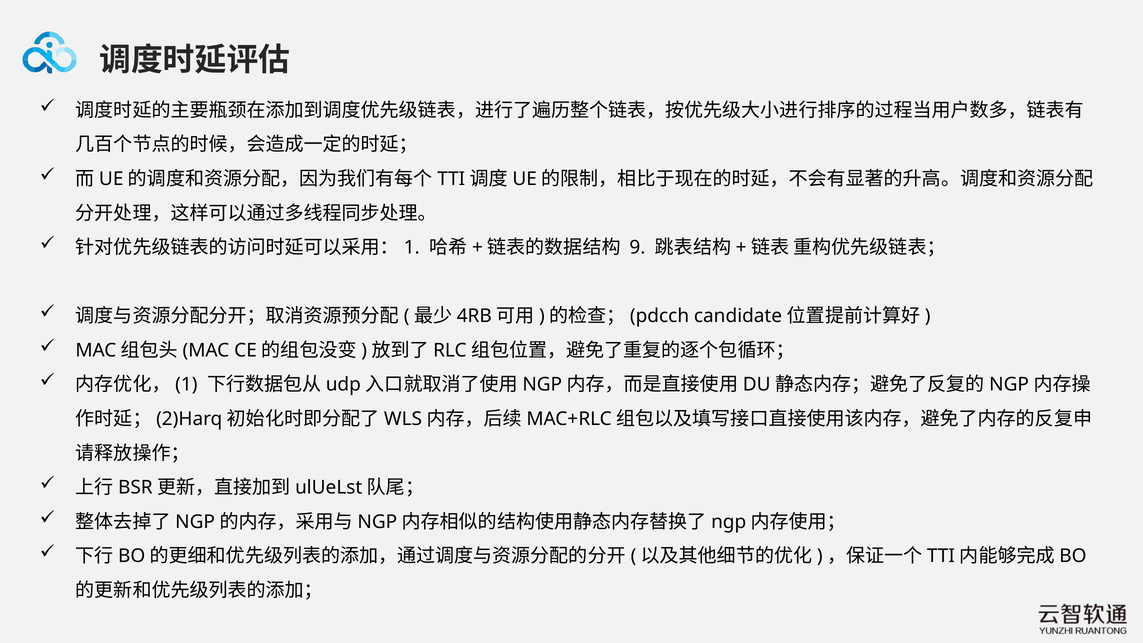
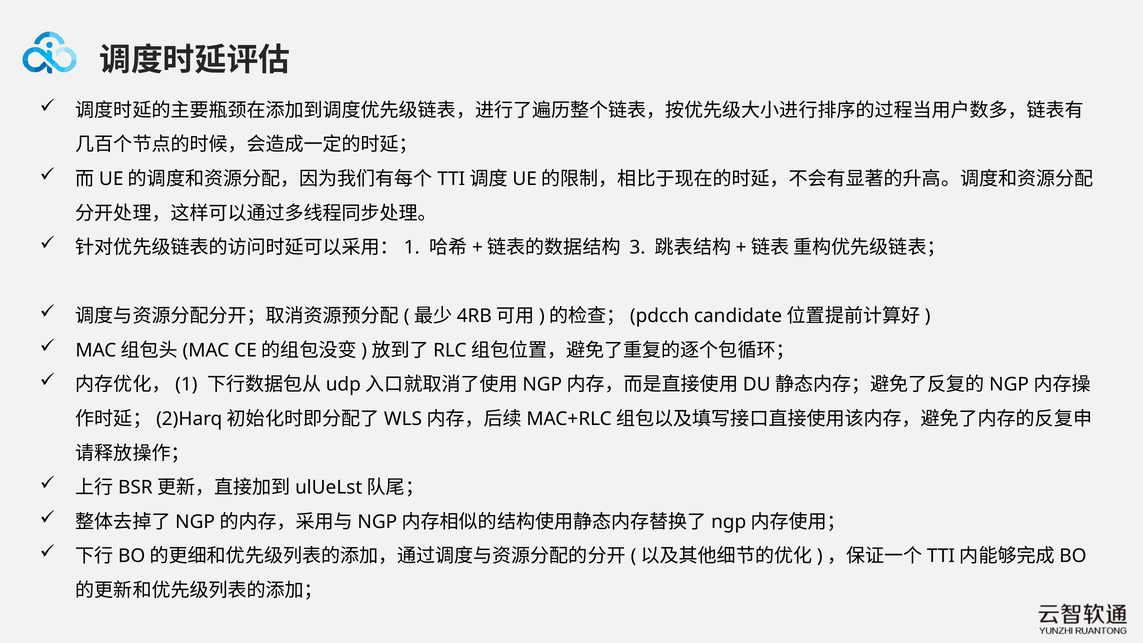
9: 9 -> 3
